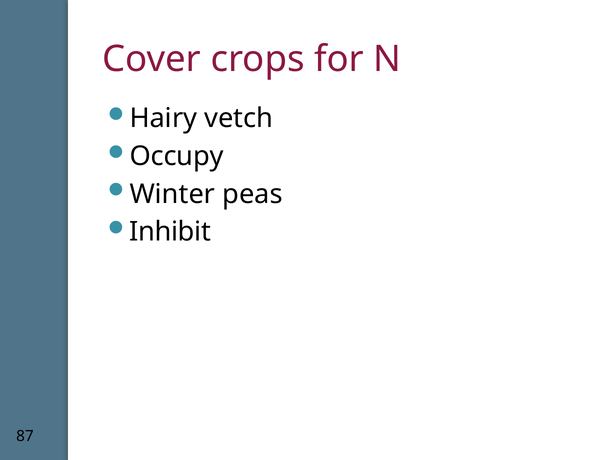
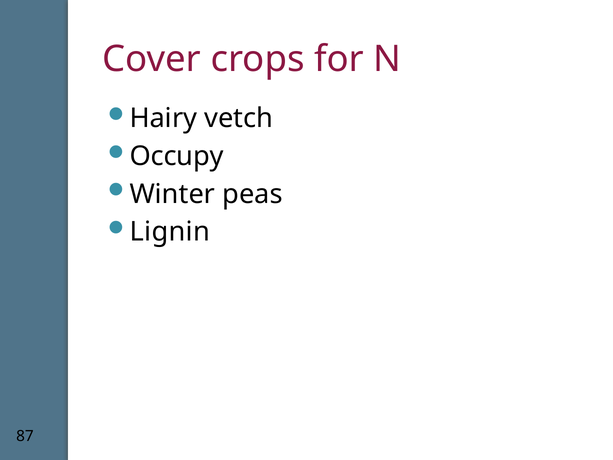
Inhibit: Inhibit -> Lignin
